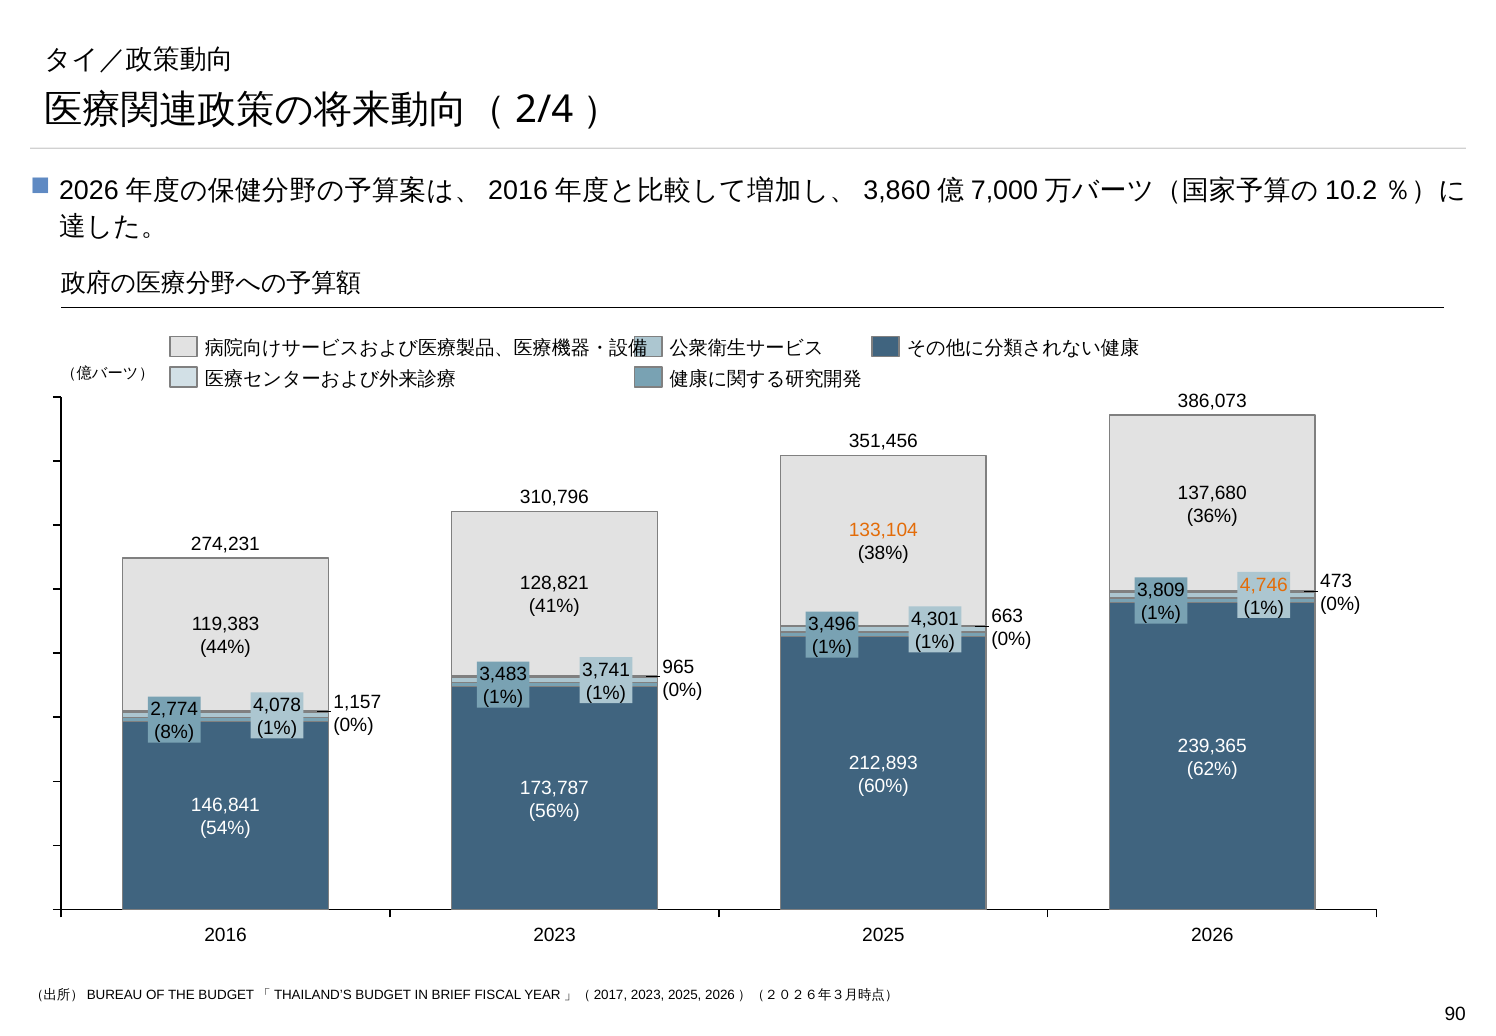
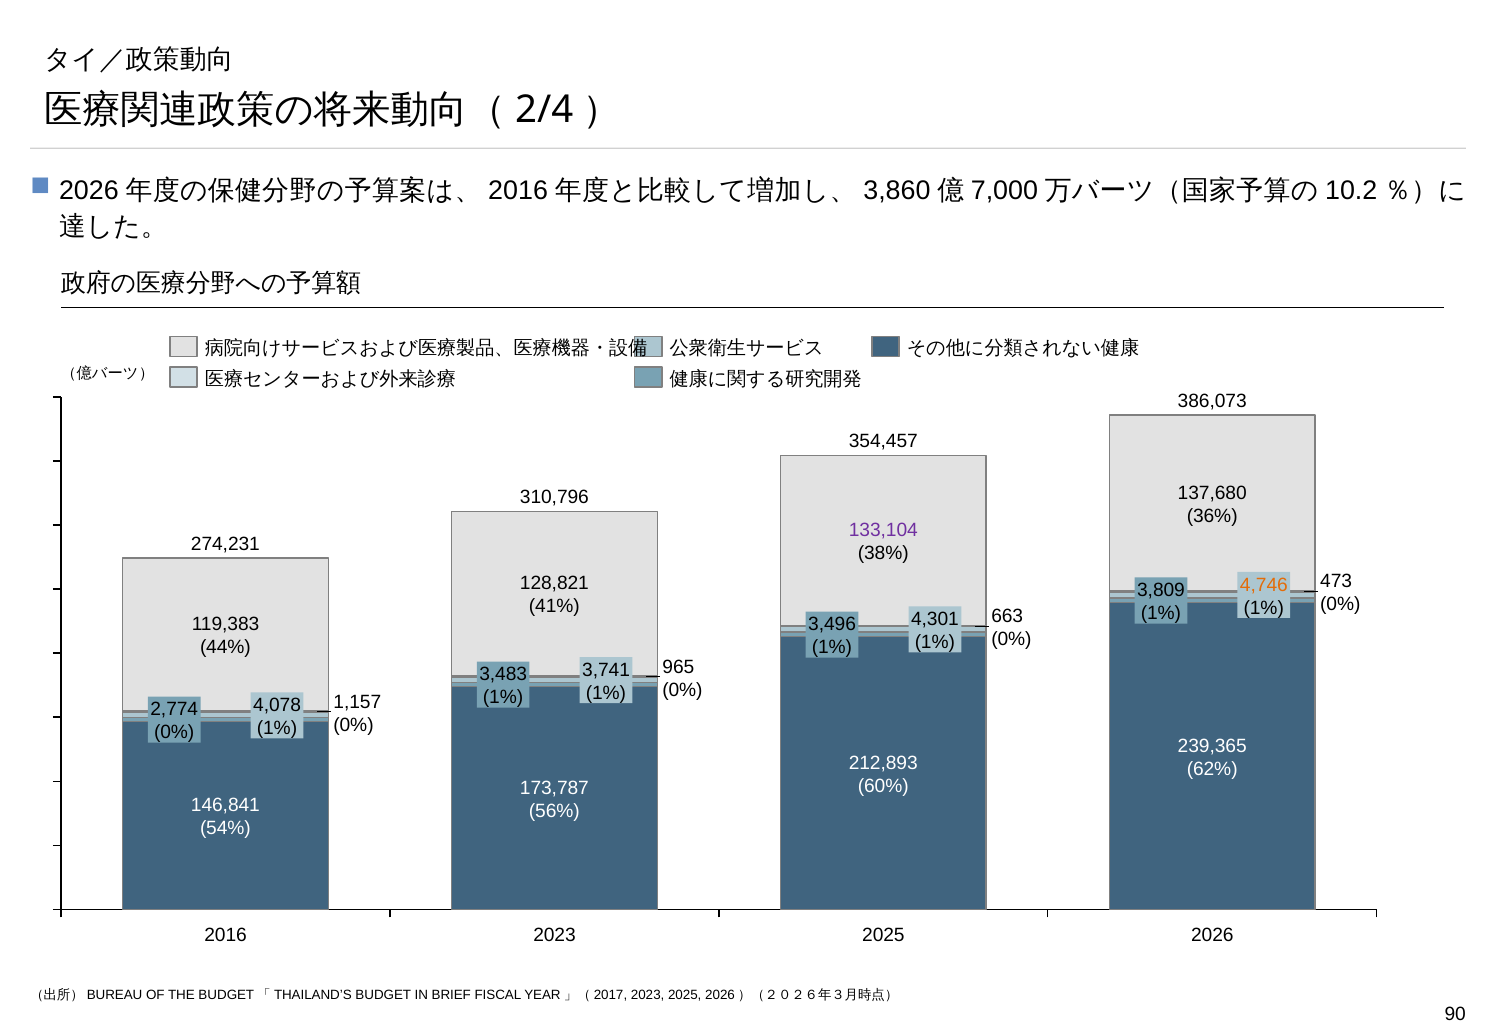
351,456: 351,456 -> 354,457
133,104 colour: orange -> purple
8% at (174, 732): 8% -> 0%
